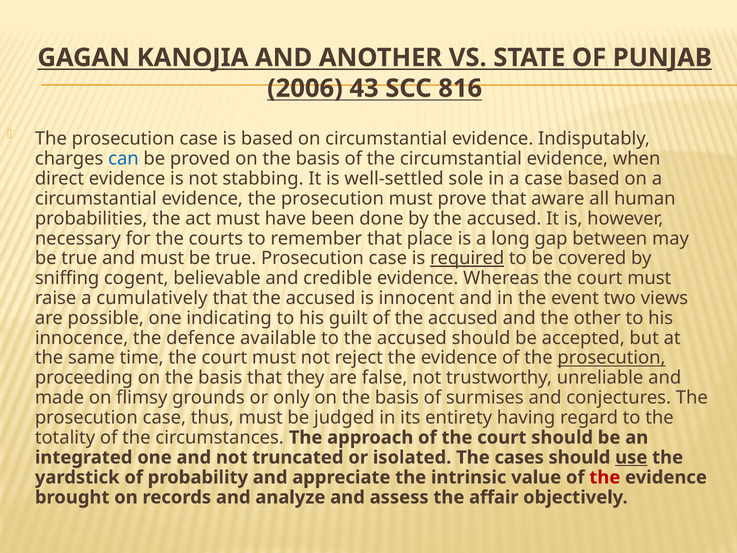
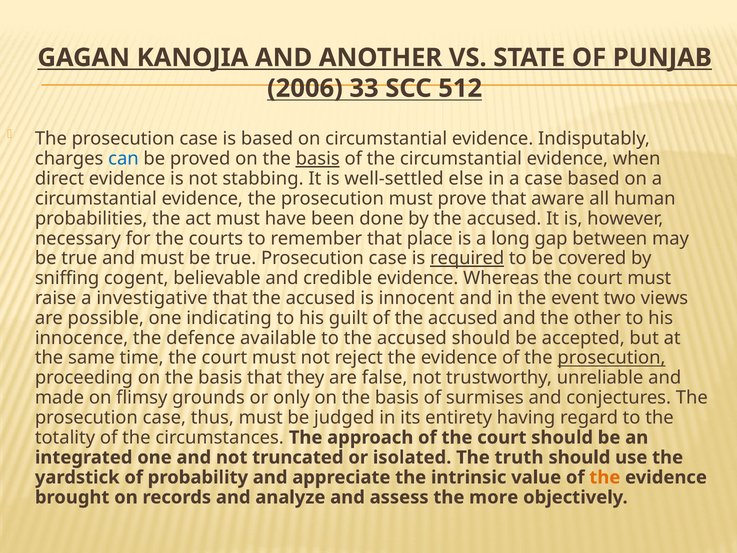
43: 43 -> 33
816: 816 -> 512
basis at (318, 159) underline: none -> present
sole: sole -> else
cumulatively: cumulatively -> investigative
cases: cases -> truth
use underline: present -> none
the at (605, 477) colour: red -> orange
affair: affair -> more
